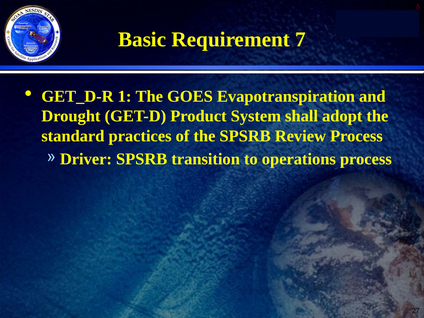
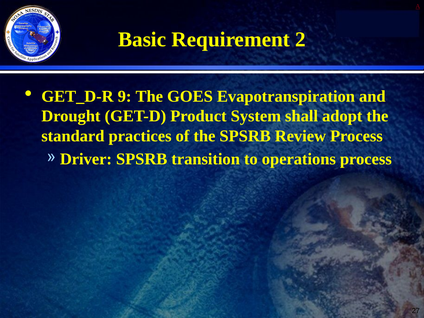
7: 7 -> 2
1: 1 -> 9
